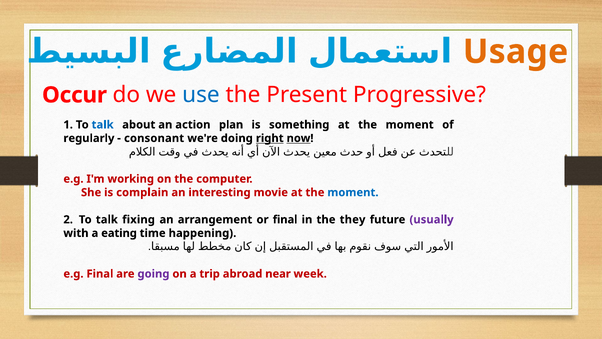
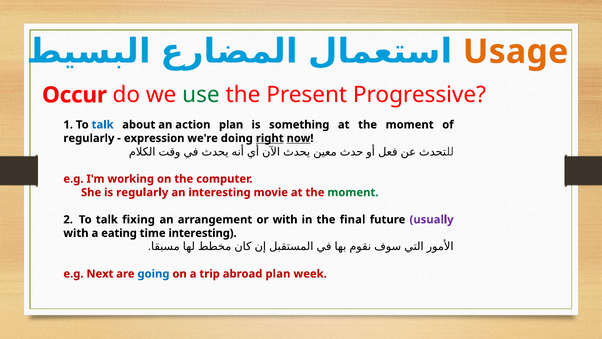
use colour: blue -> green
consonant: consonant -> expression
is complain: complain -> regularly
moment at (353, 192) colour: blue -> green
or final: final -> with
they: they -> final
time happening: happening -> interesting
e.g Final: Final -> Next
going colour: purple -> blue
abroad near: near -> plan
